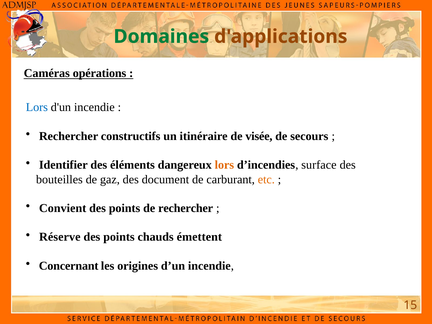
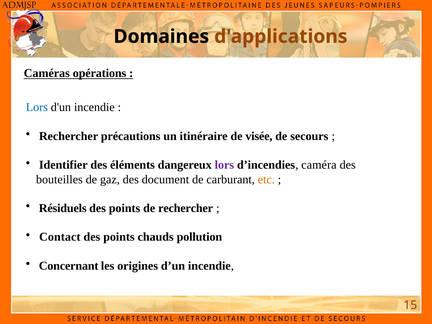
Domaines colour: green -> black
constructifs: constructifs -> précautions
lors at (224, 165) colour: orange -> purple
surface: surface -> caméra
Convient: Convient -> Résiduels
Réserve: Réserve -> Contact
émettent: émettent -> pollution
